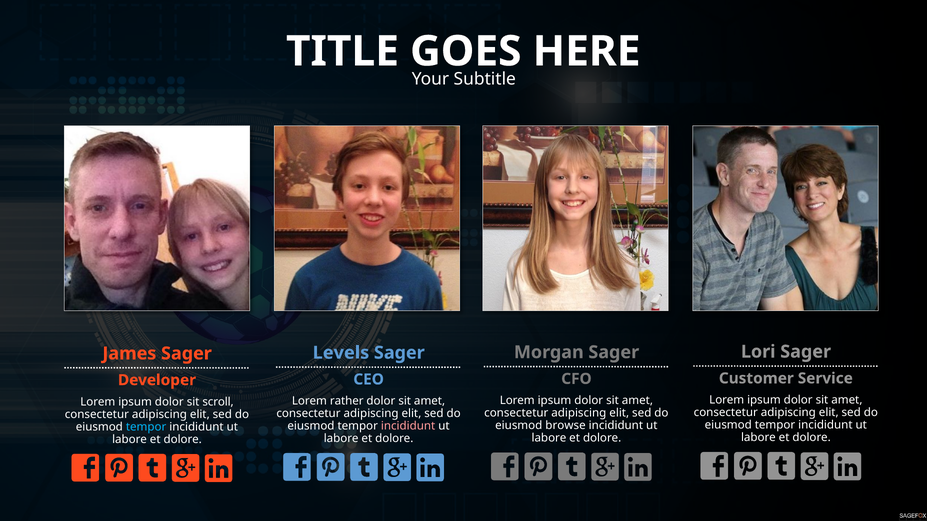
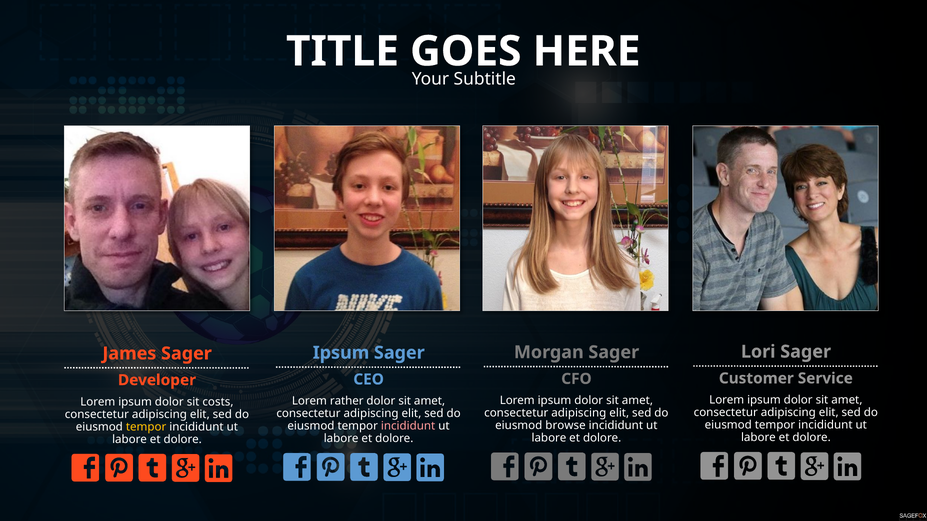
Levels at (341, 353): Levels -> Ipsum
scroll: scroll -> costs
tempor at (146, 427) colour: light blue -> yellow
